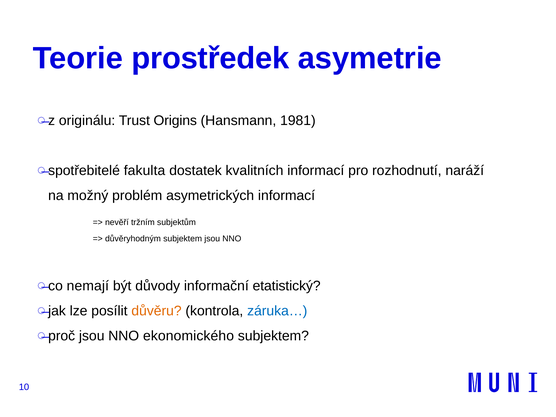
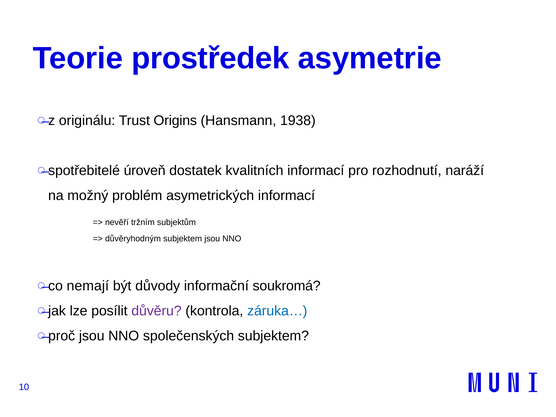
1981: 1981 -> 1938
fakulta: fakulta -> úroveň
etatistický: etatistický -> soukromá
důvěru colour: orange -> purple
ekonomického: ekonomického -> společenských
